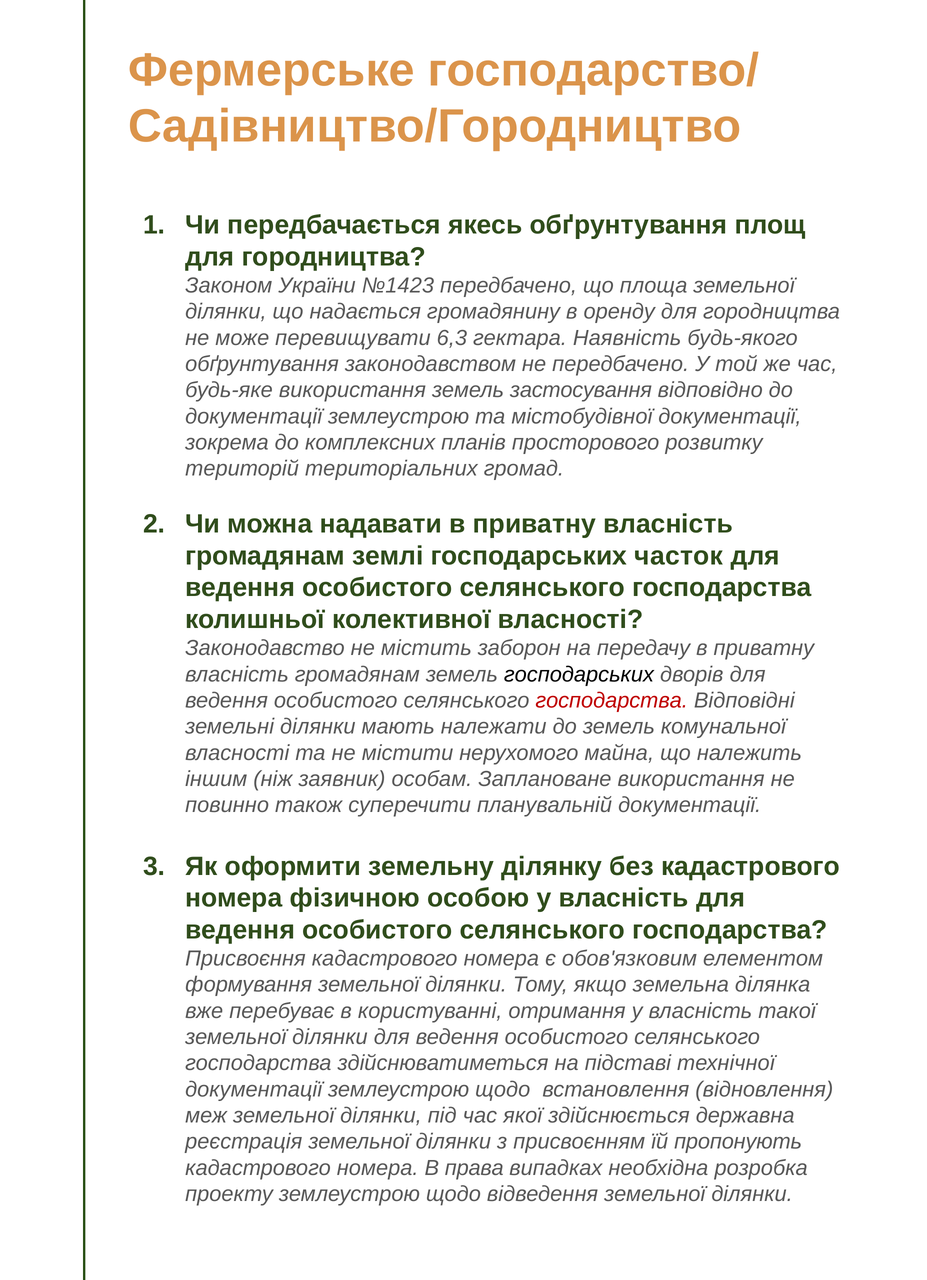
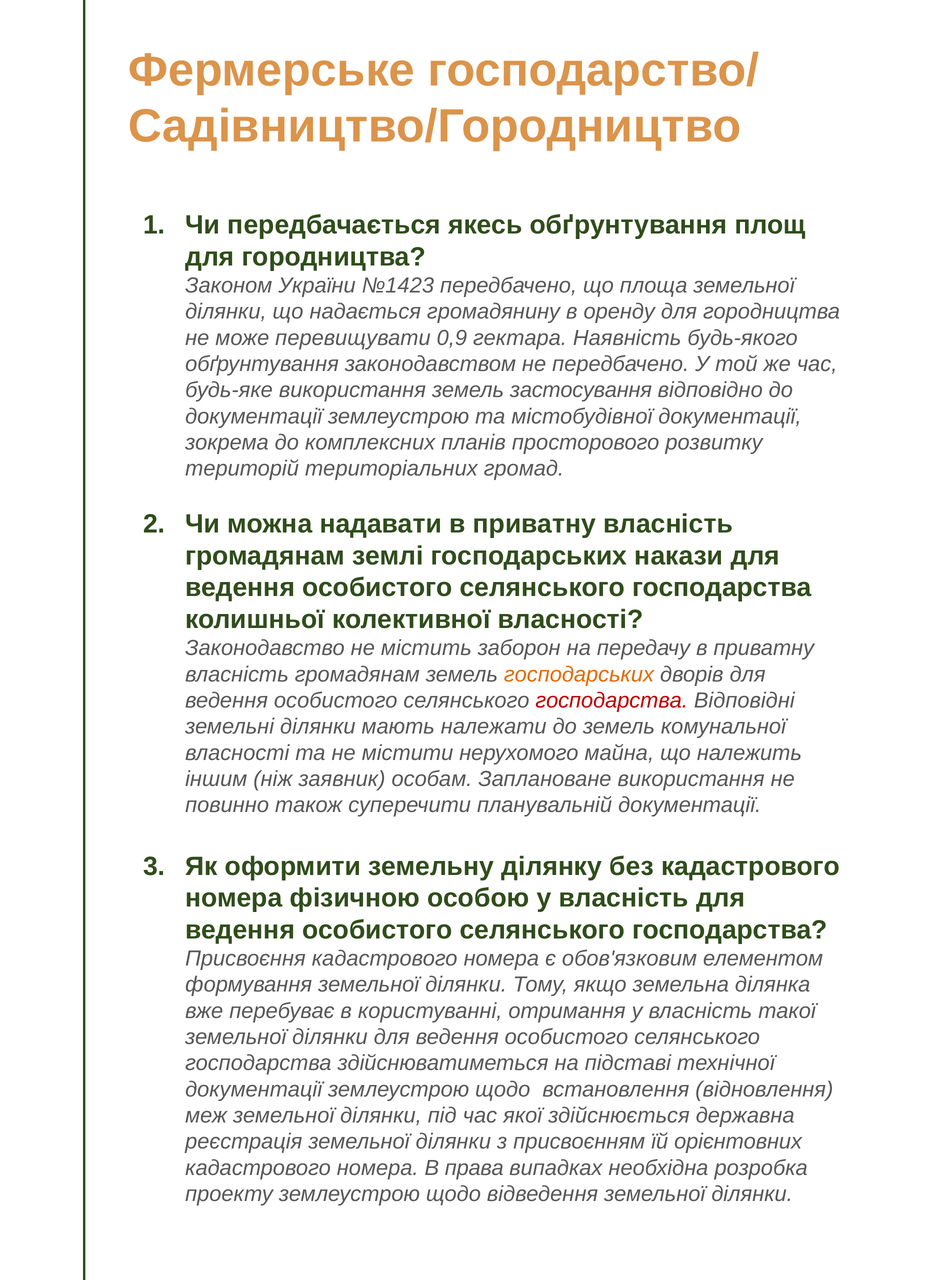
6,3: 6,3 -> 0,9
часток: часток -> накази
господарських at (579, 674) colour: black -> orange
пропонують: пропонують -> орієнтовних
